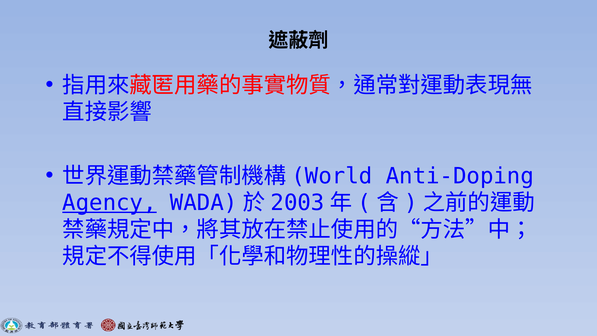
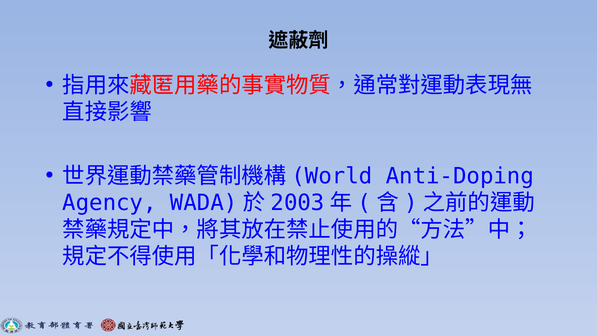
Agency underline: present -> none
